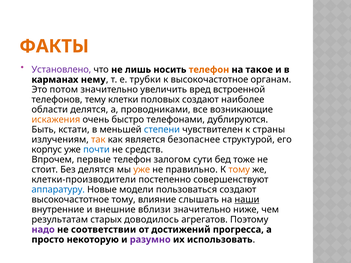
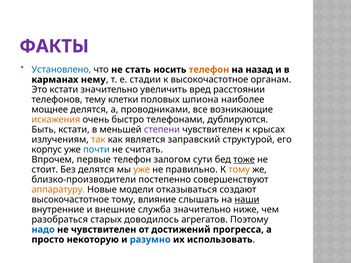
ФАКТЫ colour: orange -> purple
Установлено colour: purple -> blue
лишь: лишь -> стать
такое: такое -> назад
трубки: трубки -> стадии
Это потом: потом -> кстати
встроенной: встроенной -> расстоянии
половых создают: создают -> шпиона
области: области -> мощнее
степени colour: blue -> purple
страны: страны -> крысах
безопаснее: безопаснее -> заправский
средств: средств -> считать
тоже underline: none -> present
клетки-производители: клетки-производители -> близко-производители
аппаратуру colour: blue -> orange
пользоваться: пользоваться -> отказываться
вблизи: вблизи -> служба
результатам: результатам -> разобраться
надо colour: purple -> blue
не соответствии: соответствии -> чувствителен
разумно colour: purple -> blue
